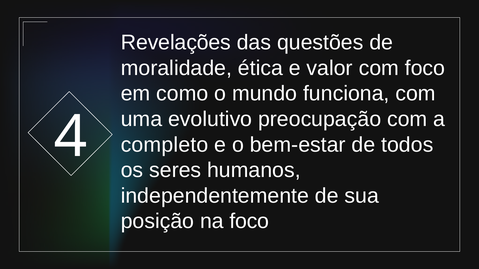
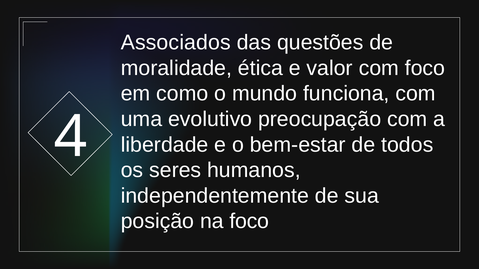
Revelações: Revelações -> Associados
completo: completo -> liberdade
